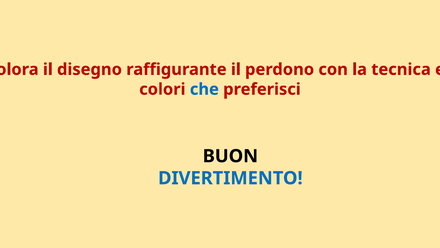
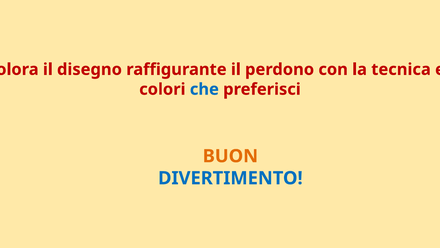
BUON colour: black -> orange
